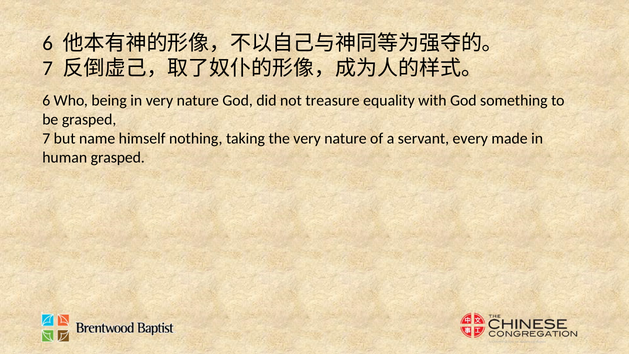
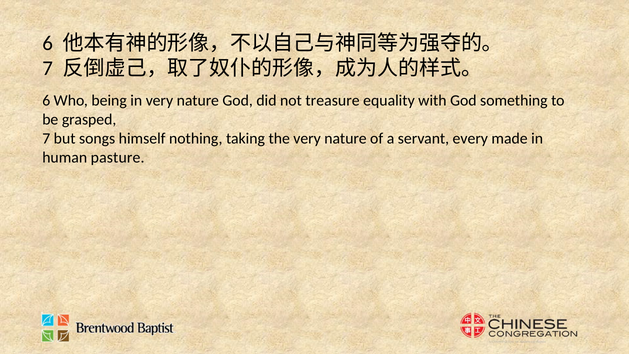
name: name -> songs
human grasped: grasped -> pasture
